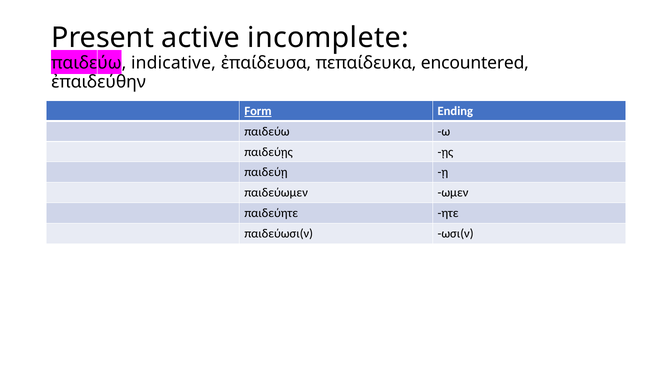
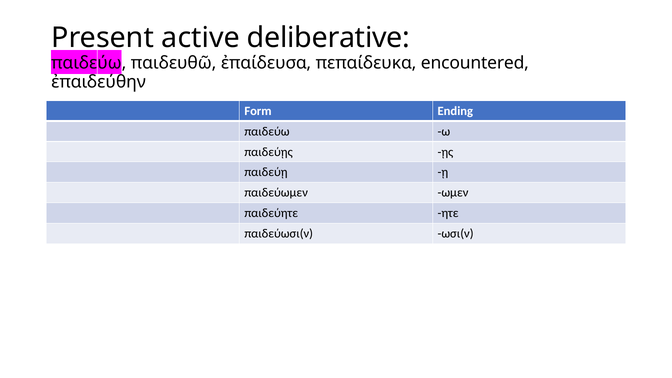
incomplete: incomplete -> deliberative
indicative: indicative -> παιδευθῶ
Form underline: present -> none
